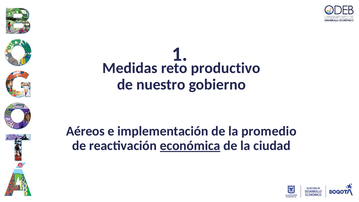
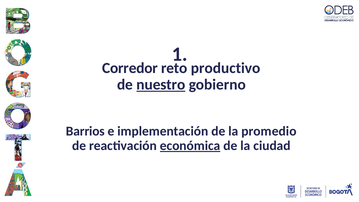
Medidas: Medidas -> Corredor
nuestro underline: none -> present
Aéreos: Aéreos -> Barrios
